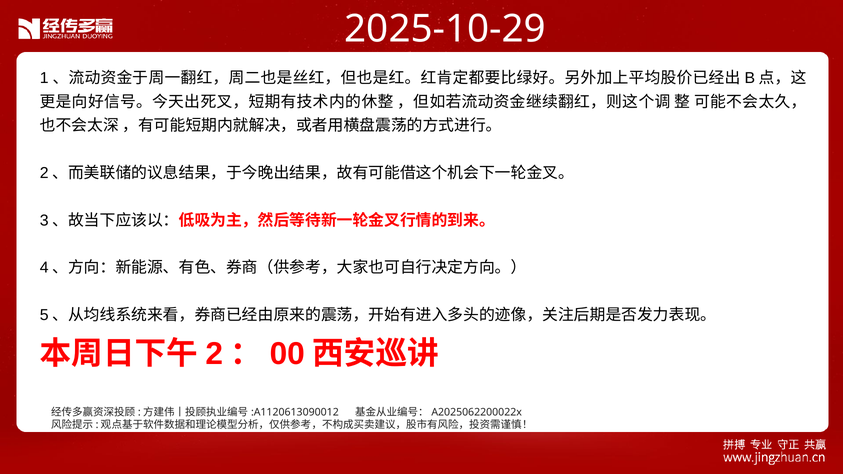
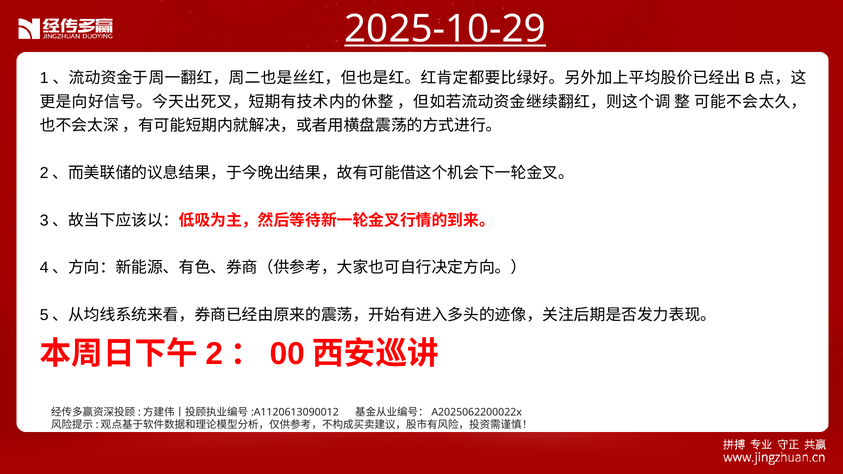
2025-10-29 underline: none -> present
